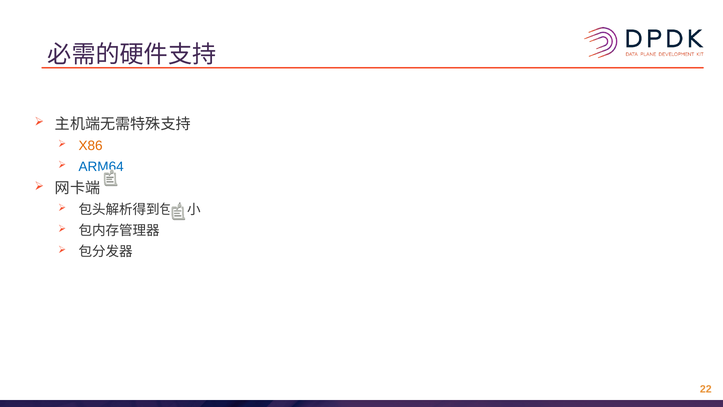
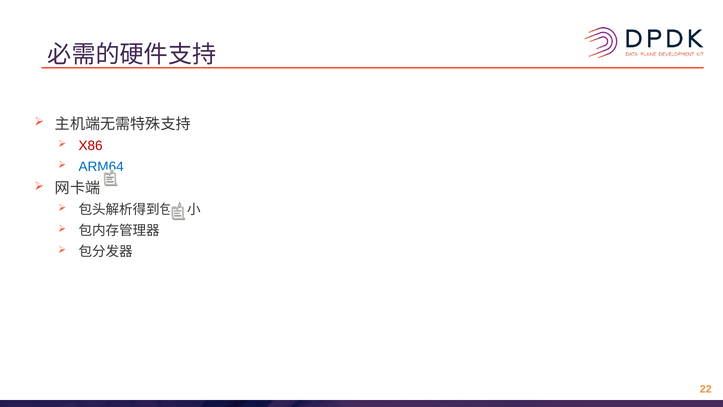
X86 colour: orange -> red
